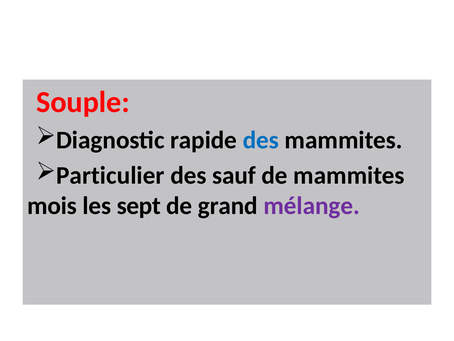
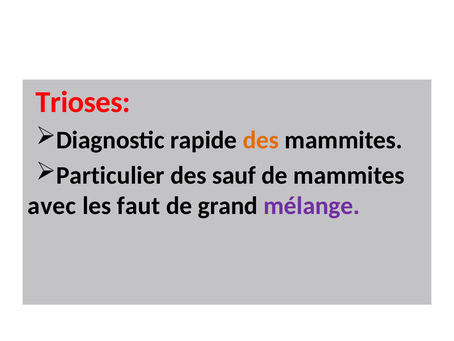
Souple: Souple -> Trioses
des at (261, 140) colour: blue -> orange
mois: mois -> avec
sept: sept -> faut
